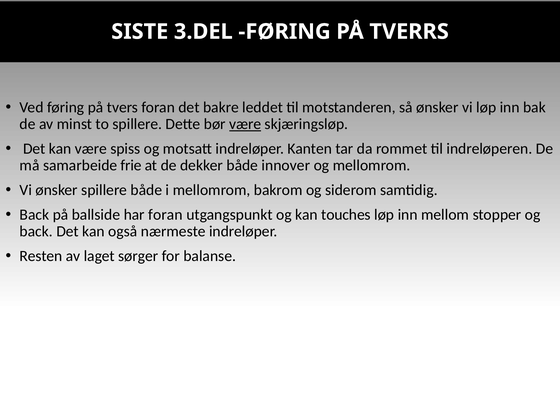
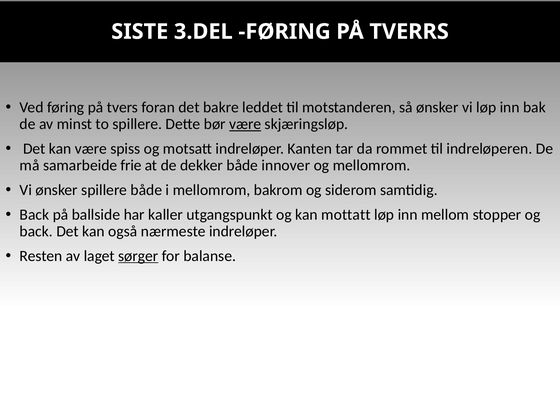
har foran: foran -> kaller
touches: touches -> mottatt
sørger underline: none -> present
